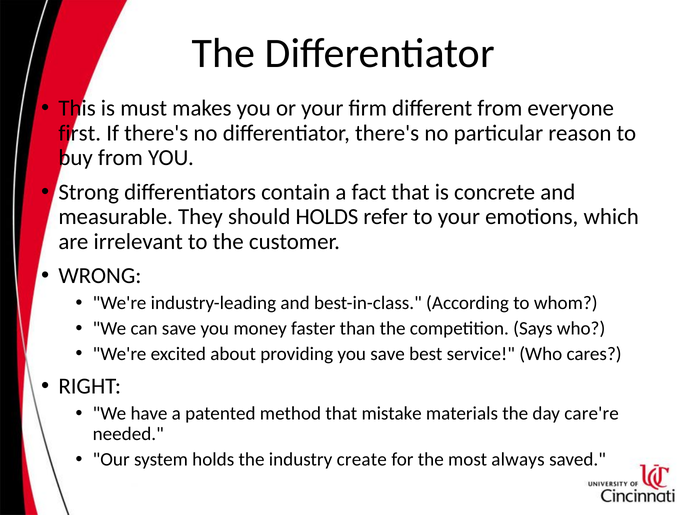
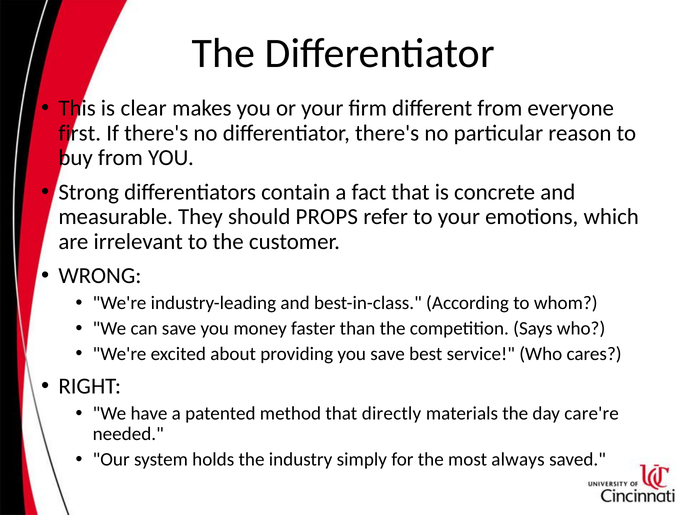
must: must -> clear
should HOLDS: HOLDS -> PROPS
mistake: mistake -> directly
create: create -> simply
